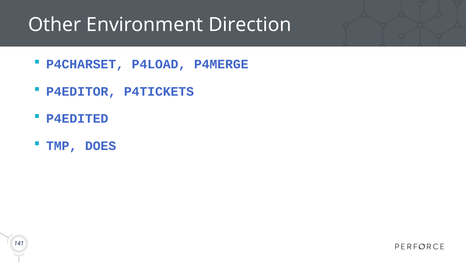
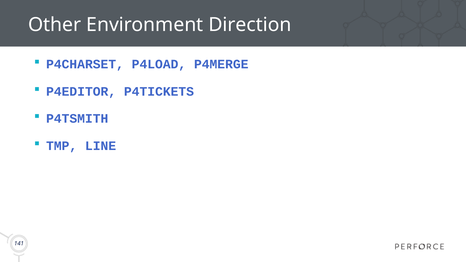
P4EDITED: P4EDITED -> P4TSMITH
DOES: DOES -> LINE
